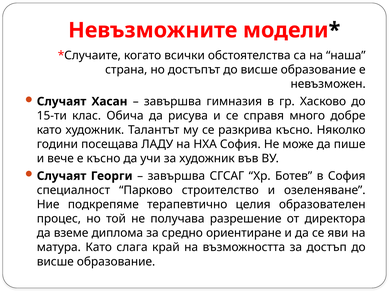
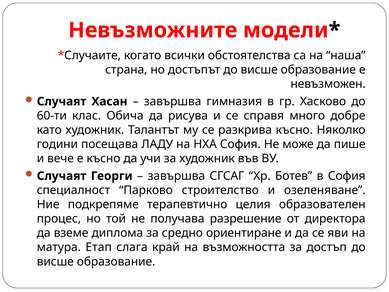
15-ти: 15-ти -> 60-ти
матура Като: Като -> Етап
